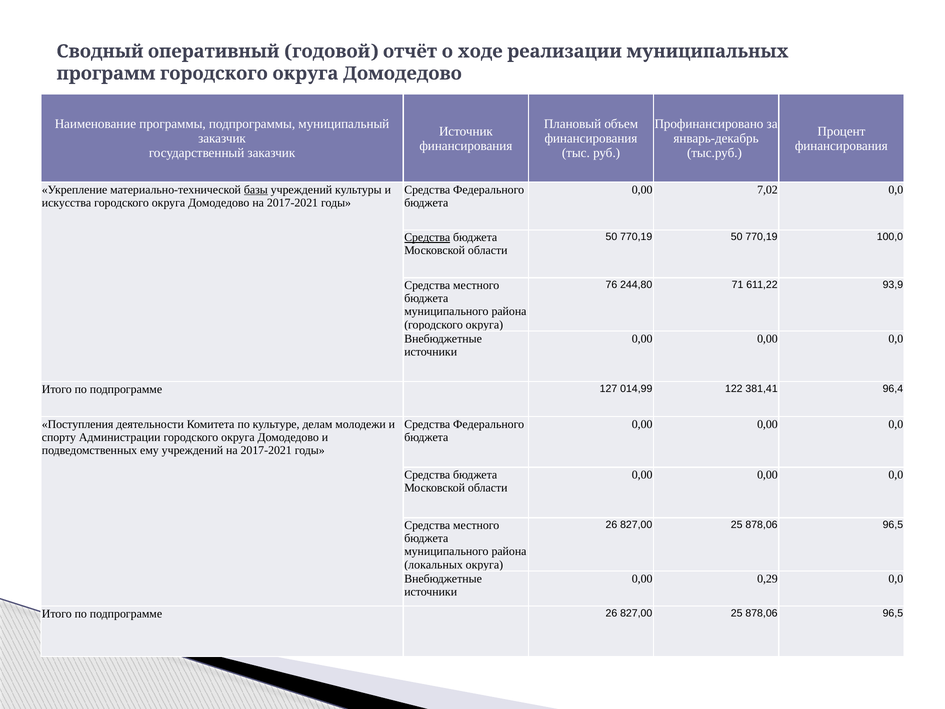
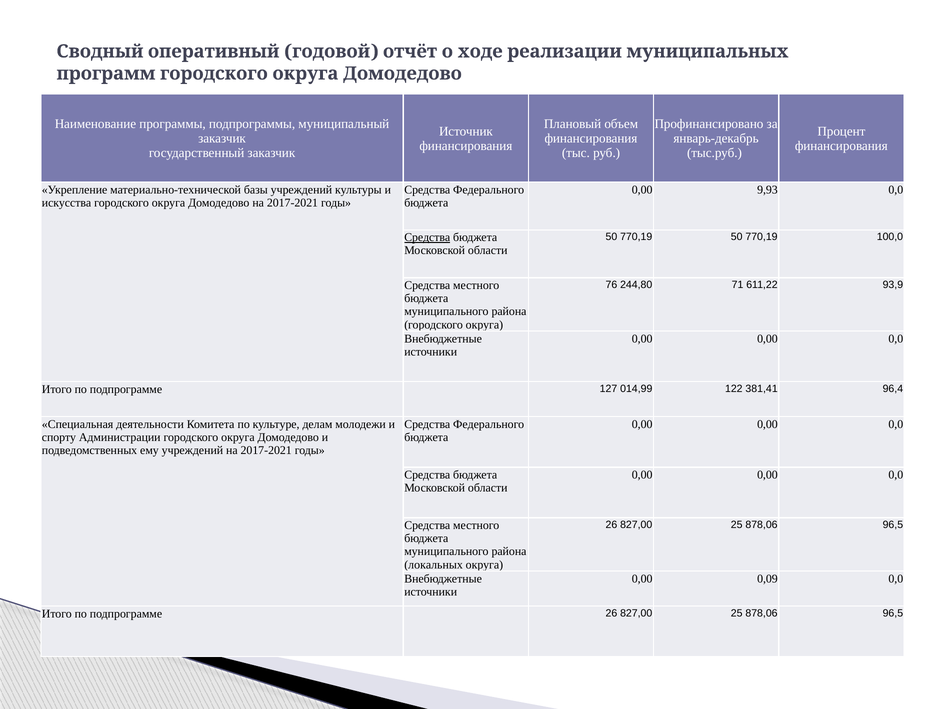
базы underline: present -> none
7,02: 7,02 -> 9,93
Поступления: Поступления -> Специальная
0,29: 0,29 -> 0,09
